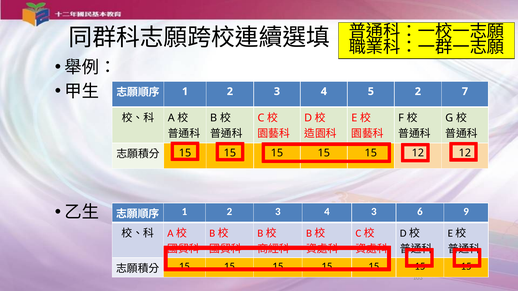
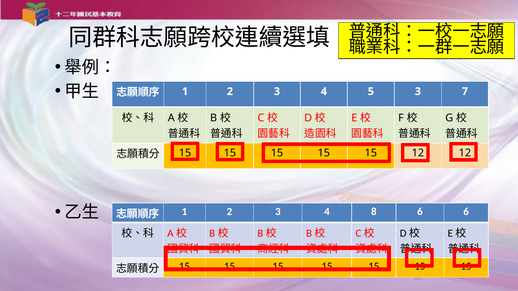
5 2: 2 -> 3
4 3: 3 -> 8
6 9: 9 -> 6
